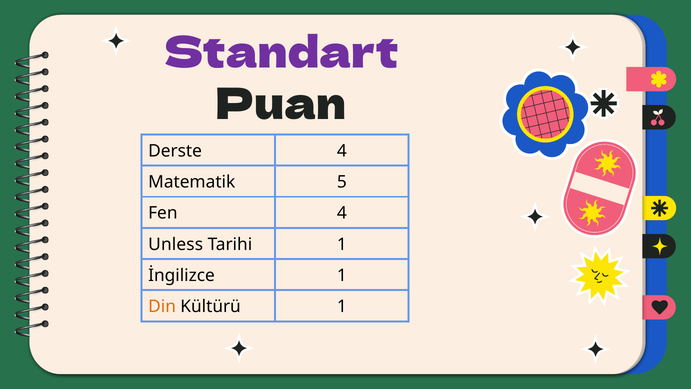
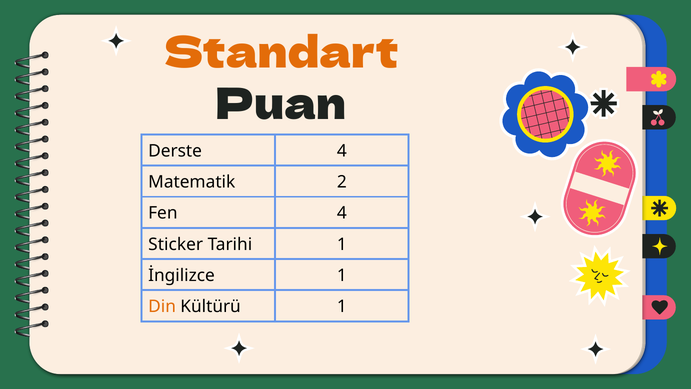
Standart colour: purple -> orange
5: 5 -> 2
Unless: Unless -> Sticker
